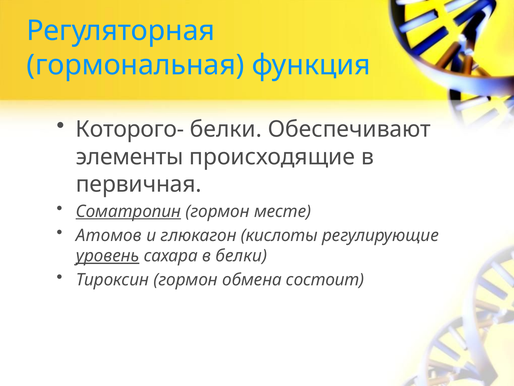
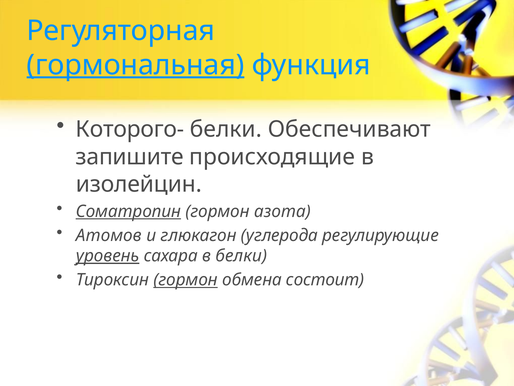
гормональная underline: none -> present
элементы: элементы -> запишите
первичная: первичная -> изолейцин
месте: месте -> азота
кислоты: кислоты -> углерода
гормон at (186, 280) underline: none -> present
